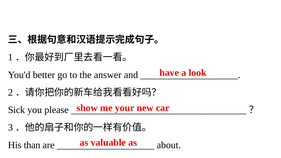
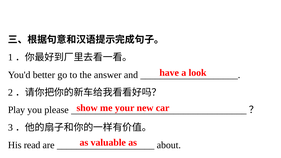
Sick: Sick -> Play
than: than -> read
